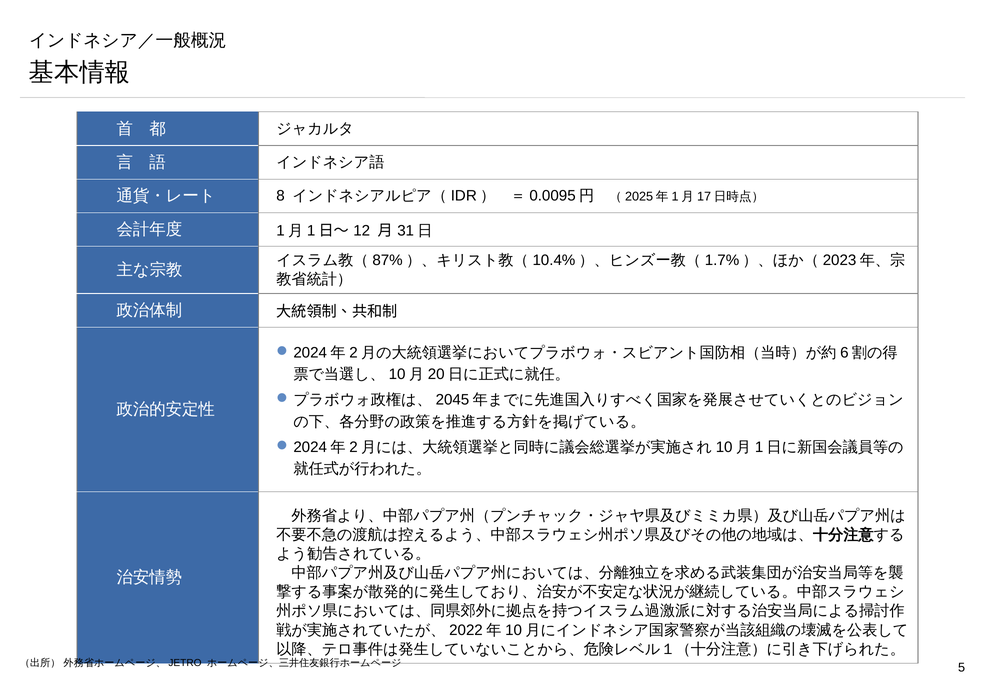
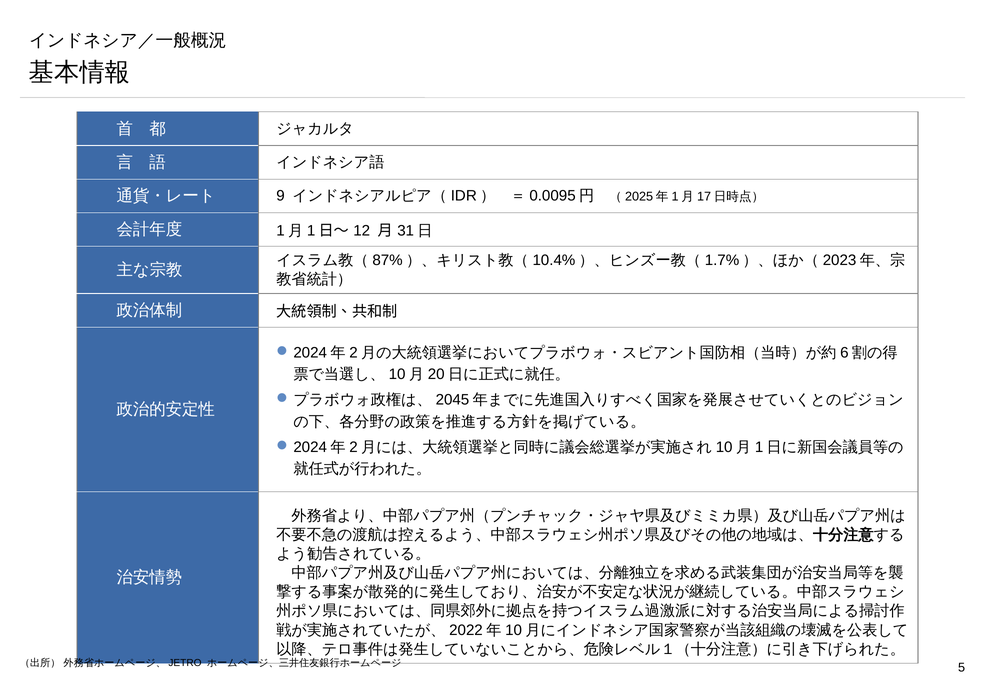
8: 8 -> 9
